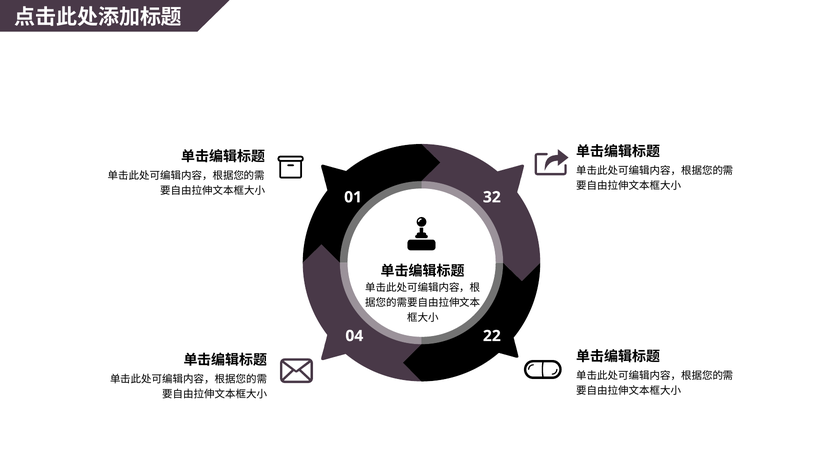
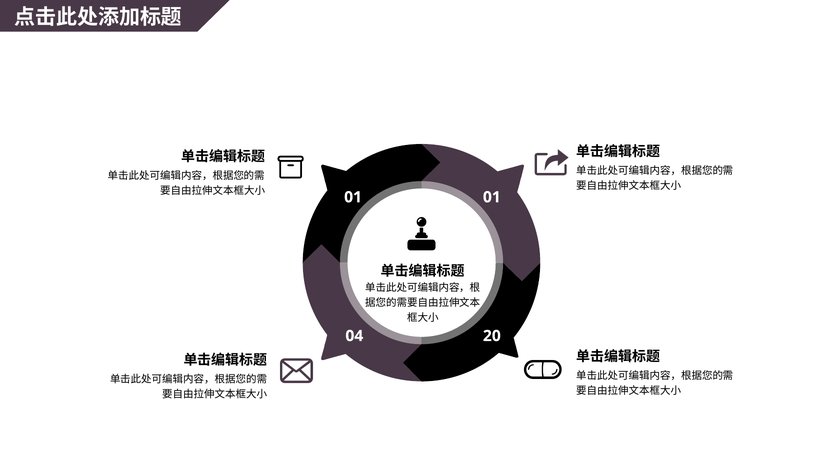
01 32: 32 -> 01
22: 22 -> 20
